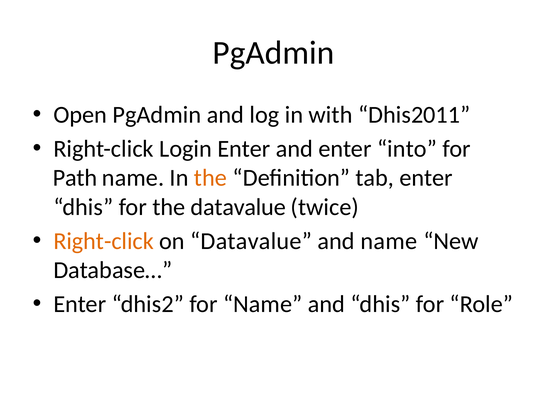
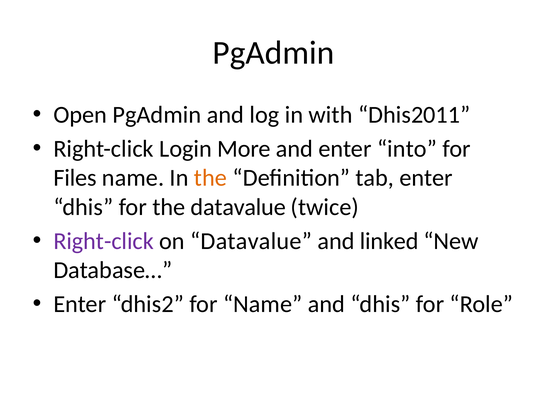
Login Enter: Enter -> More
Path: Path -> Files
Right-click at (104, 241) colour: orange -> purple
and name: name -> linked
